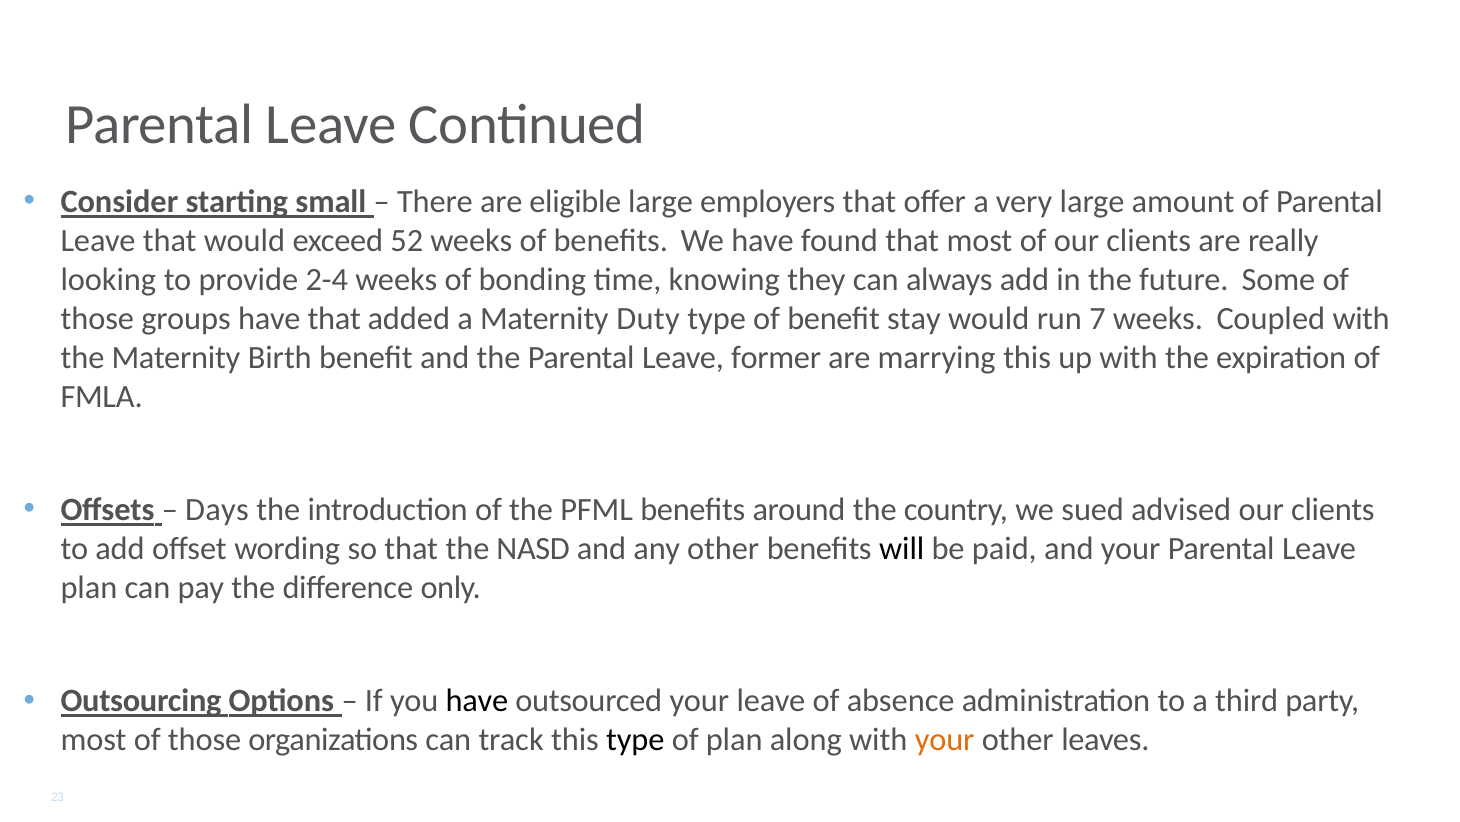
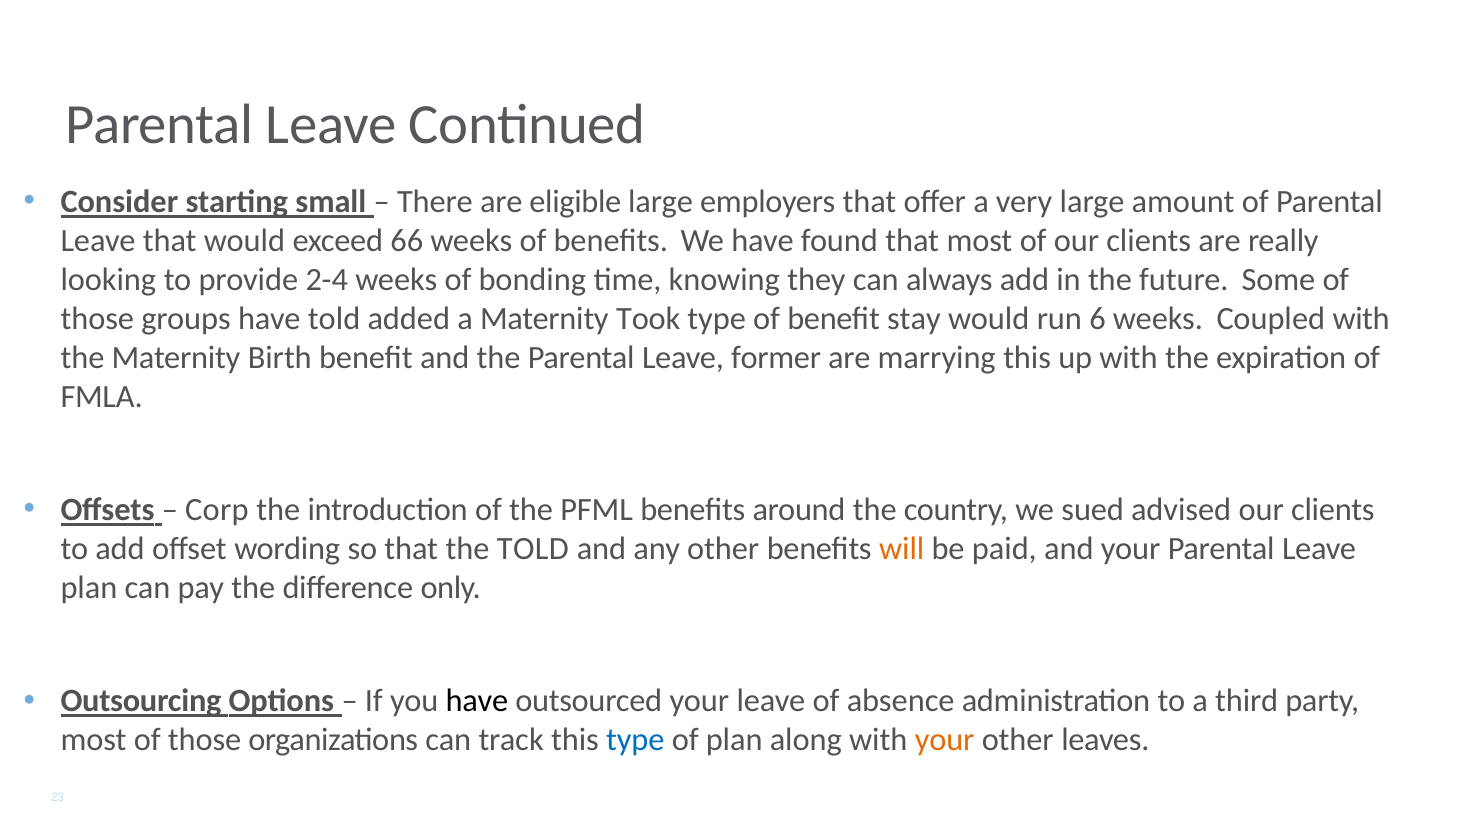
52: 52 -> 66
have that: that -> told
Duty: Duty -> Took
7: 7 -> 6
Days: Days -> Corp
the NASD: NASD -> TOLD
will colour: black -> orange
type at (635, 740) colour: black -> blue
